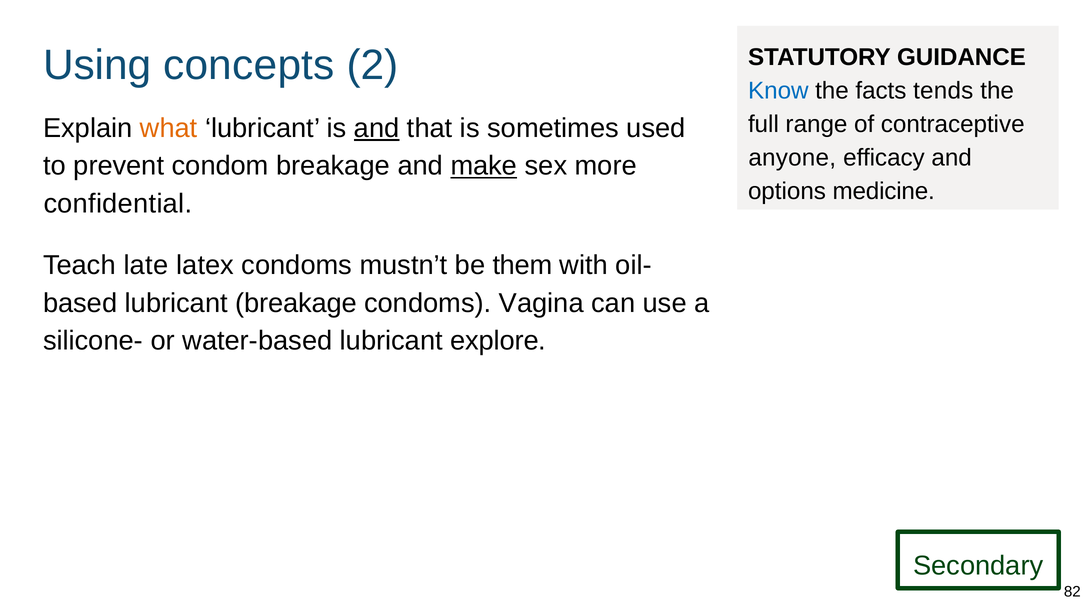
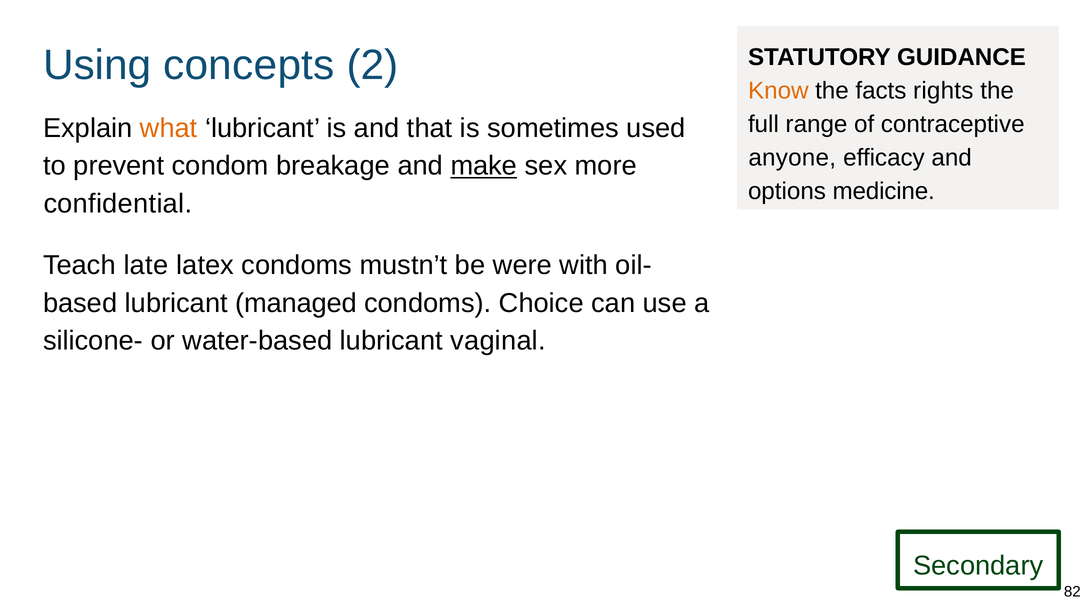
Know colour: blue -> orange
tends: tends -> rights
and at (377, 128) underline: present -> none
them: them -> were
lubricant breakage: breakage -> managed
Vagina: Vagina -> Choice
explore: explore -> vaginal
